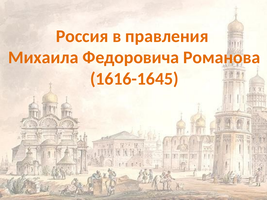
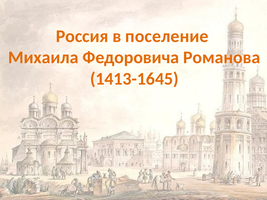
правления: правления -> поселение
1616-1645: 1616-1645 -> 1413-1645
